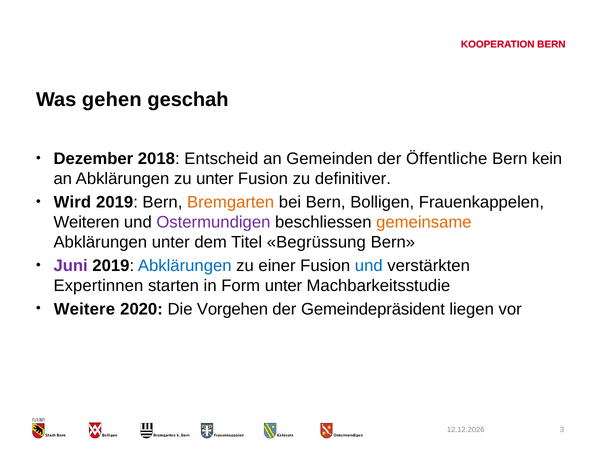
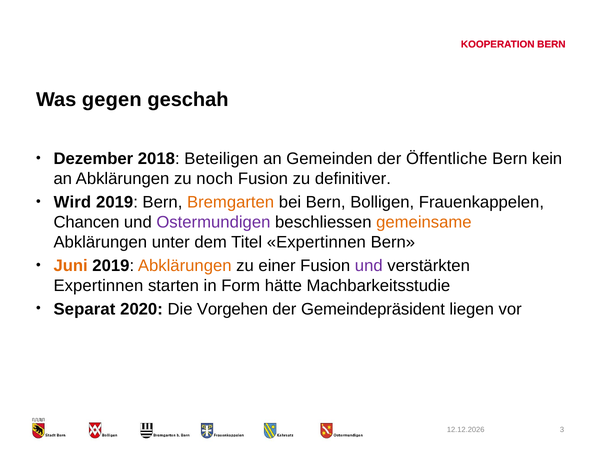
gehen: gehen -> gegen
Entscheid: Entscheid -> Beteiligen
zu unter: unter -> noch
Weiteren: Weiteren -> Chancen
Titel Begrüssung: Begrüssung -> Expertinnen
Juni colour: purple -> orange
Abklärungen at (185, 266) colour: blue -> orange
und at (369, 266) colour: blue -> purple
Form unter: unter -> hätte
Weitere: Weitere -> Separat
